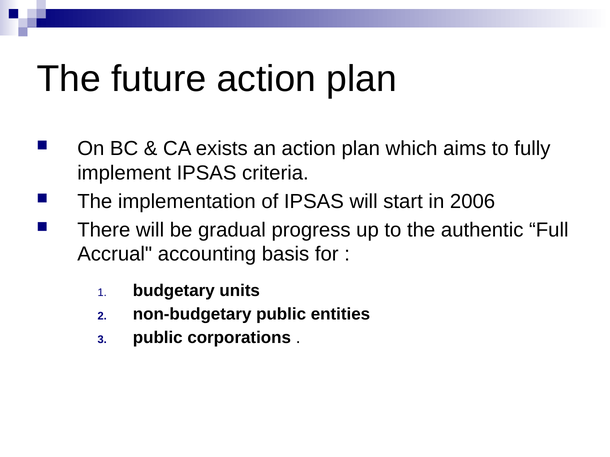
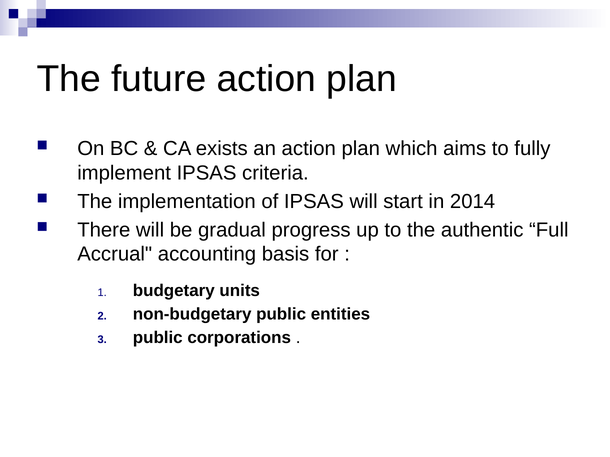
2006: 2006 -> 2014
